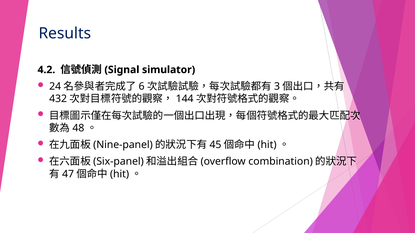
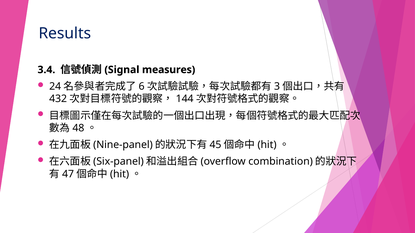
4.2: 4.2 -> 3.4
simulator: simulator -> measures
